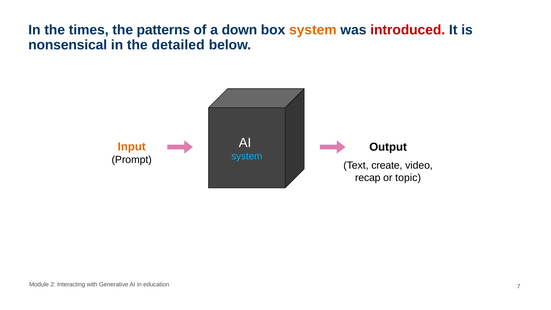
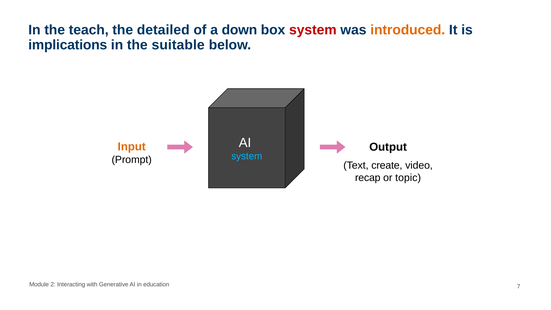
times: times -> teach
patterns: patterns -> detailed
system at (313, 30) colour: orange -> red
introduced colour: red -> orange
nonsensical: nonsensical -> implications
detailed: detailed -> suitable
